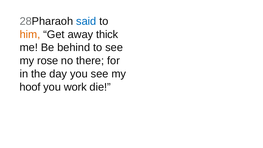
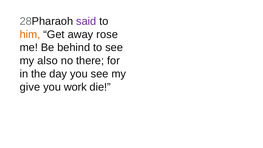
said colour: blue -> purple
thick: thick -> rose
rose: rose -> also
hoof: hoof -> give
